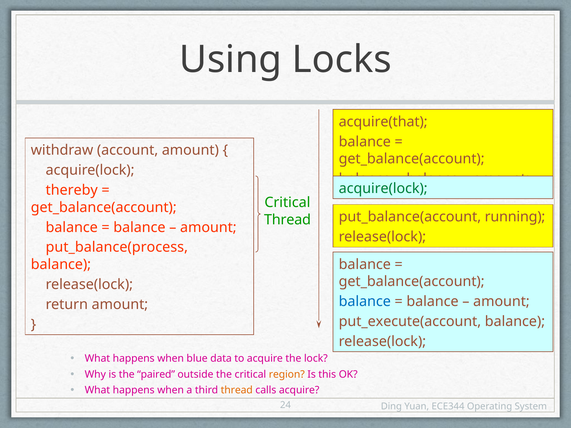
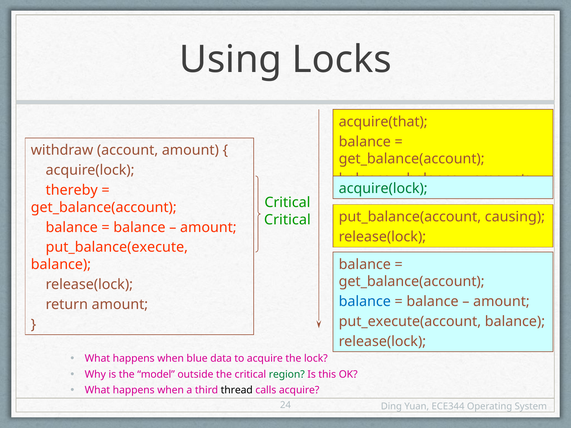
running: running -> causing
Thread at (287, 220): Thread -> Critical
put_balance(process: put_balance(process -> put_balance(execute
paired: paired -> model
region colour: orange -> green
thread at (237, 390) colour: orange -> black
